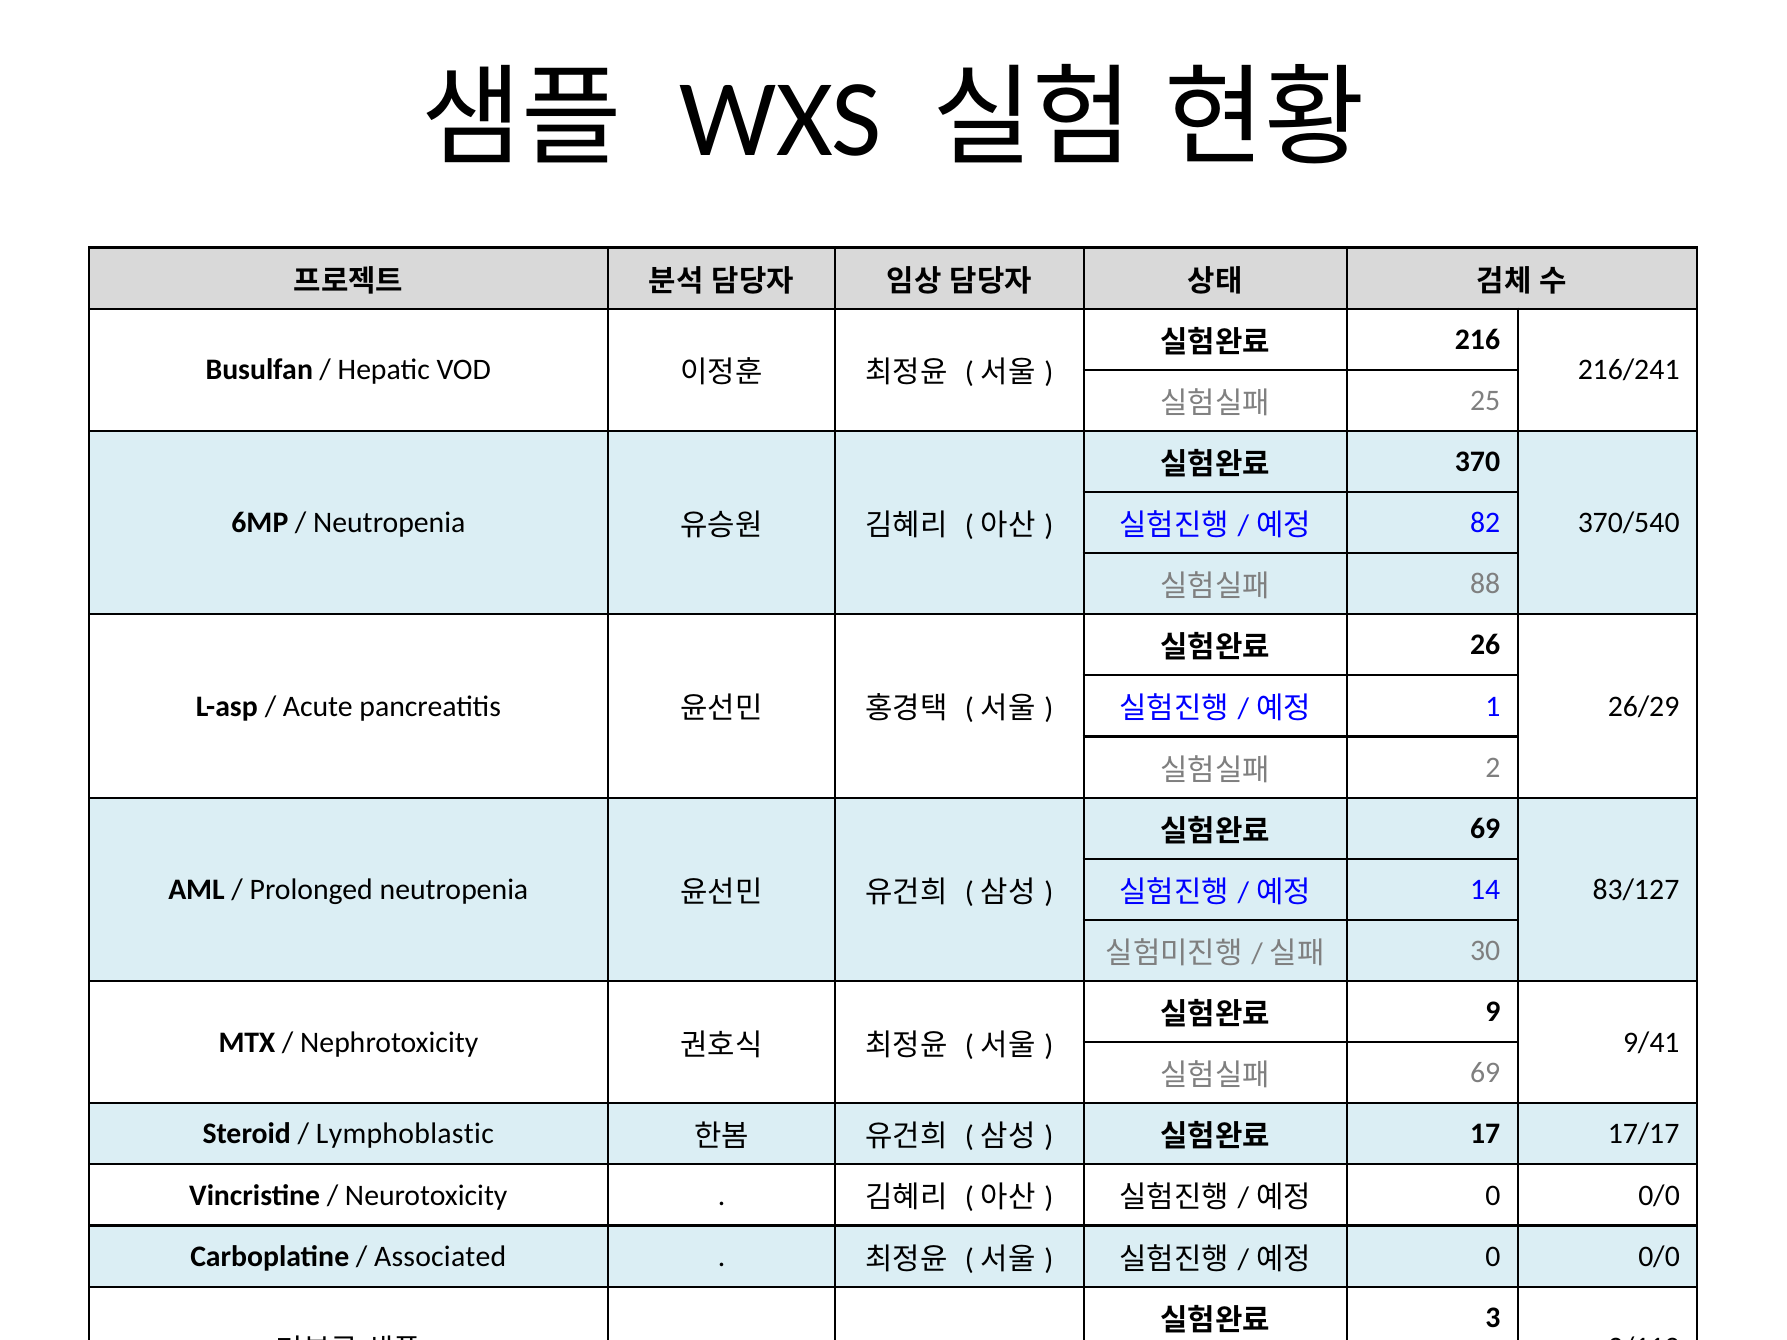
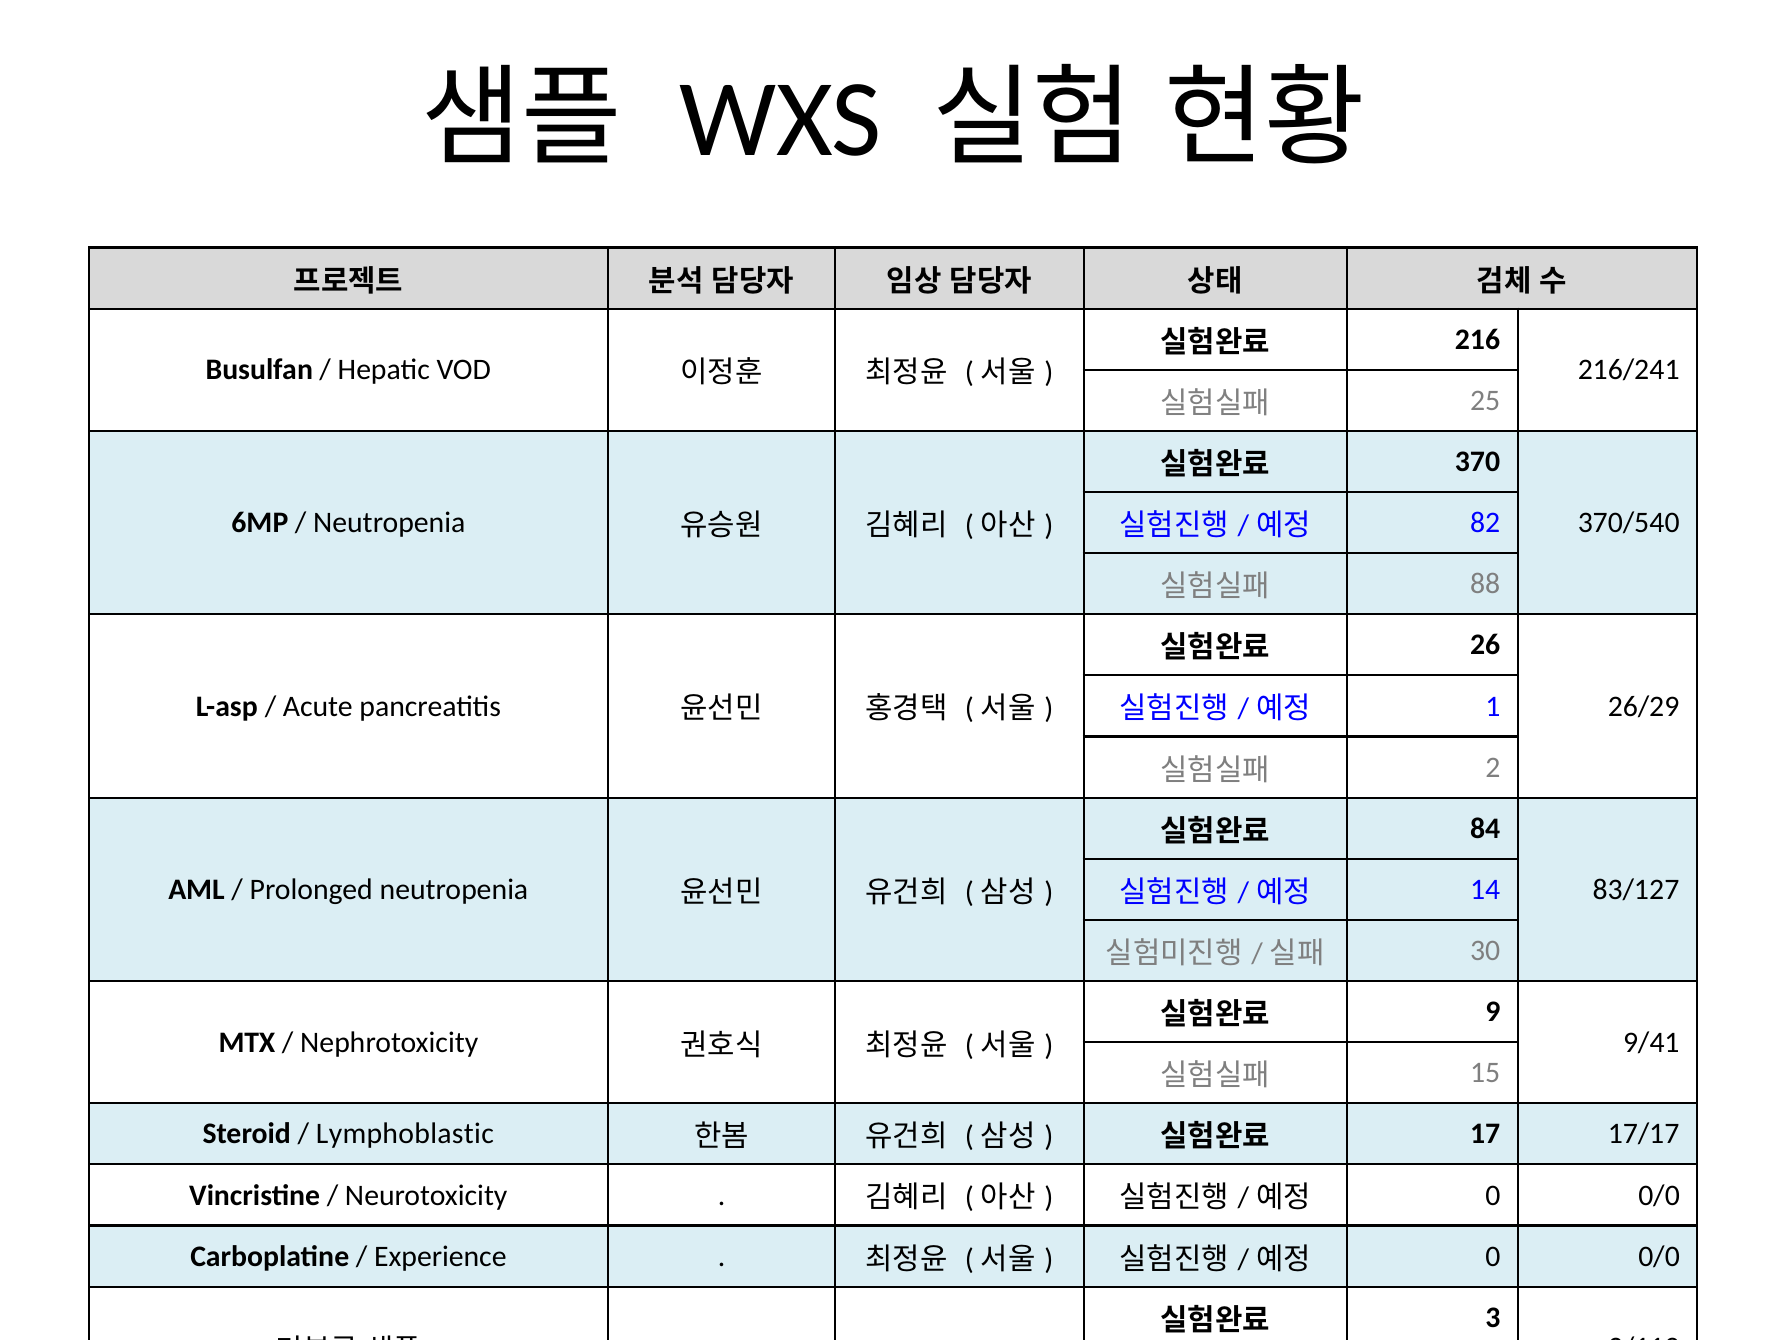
69 at (1485, 829): 69 -> 84
69 at (1485, 1073): 69 -> 15
Associated: Associated -> Experience
